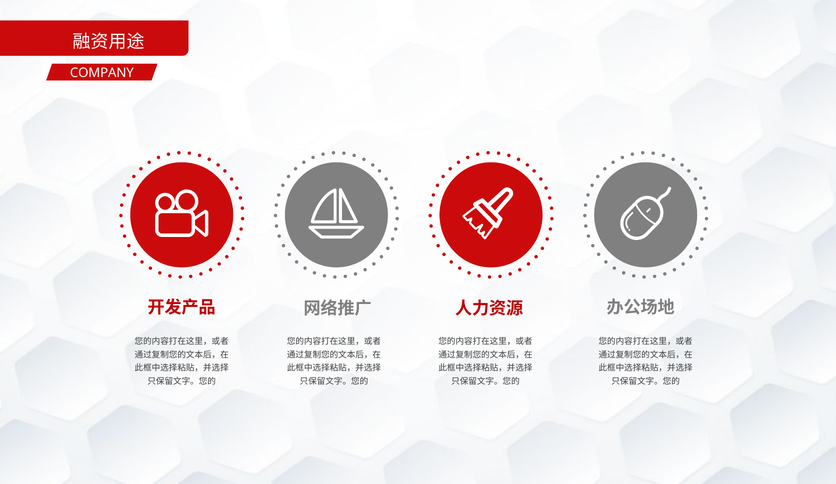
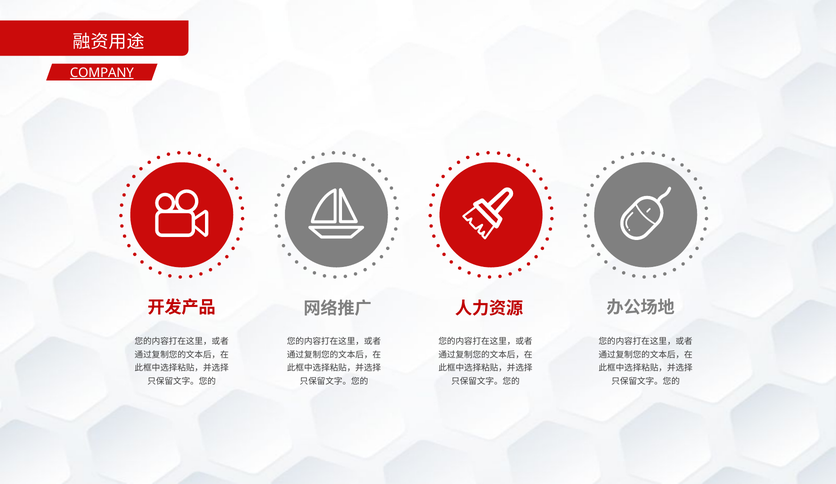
COMPANY underline: none -> present
